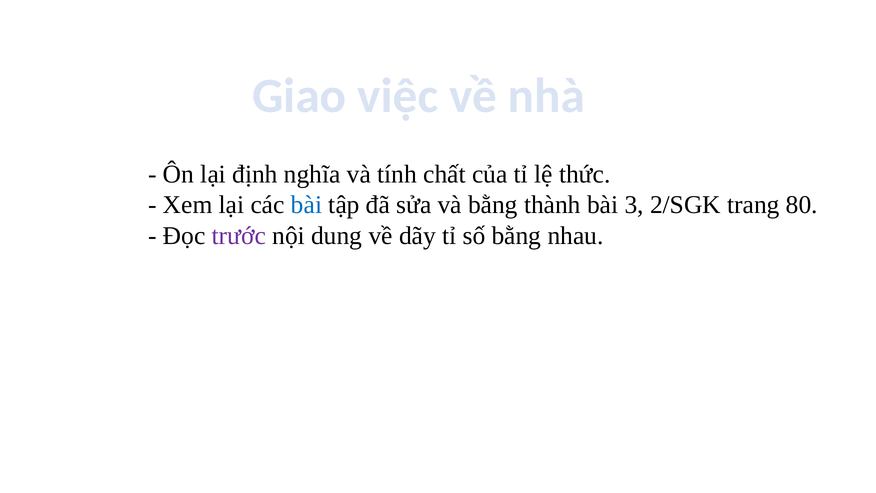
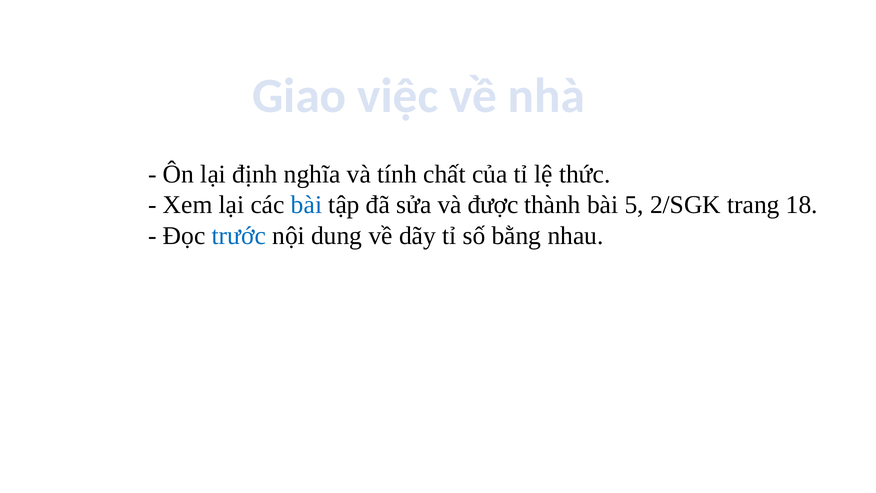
và bằng: bằng -> được
3: 3 -> 5
80: 80 -> 18
trước colour: purple -> blue
